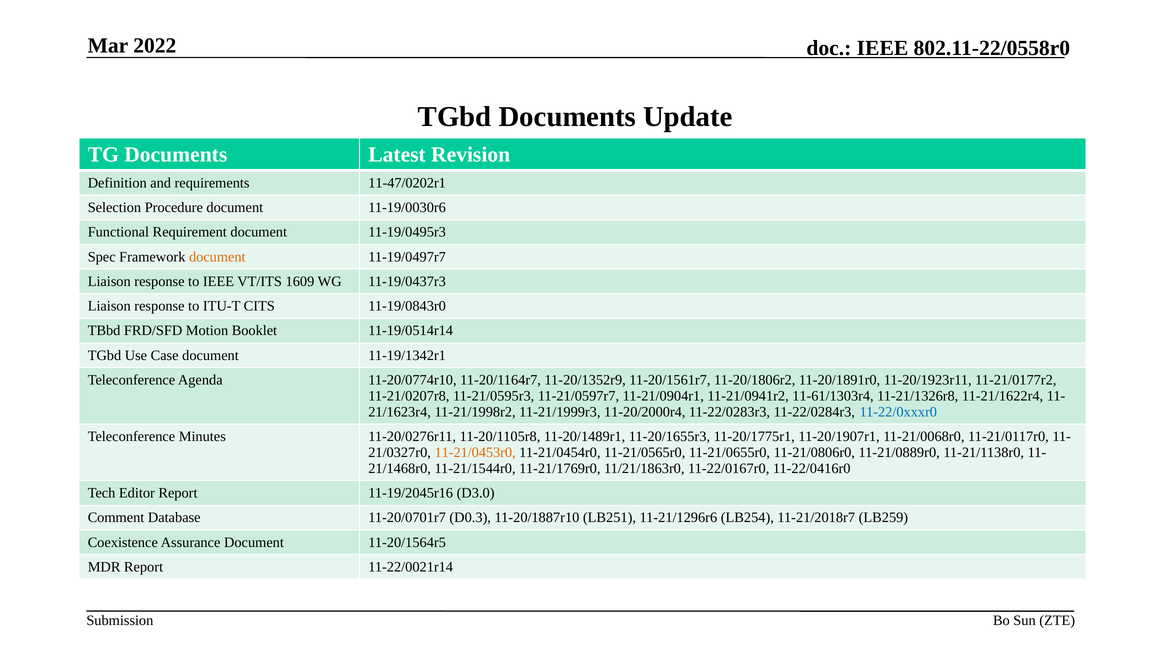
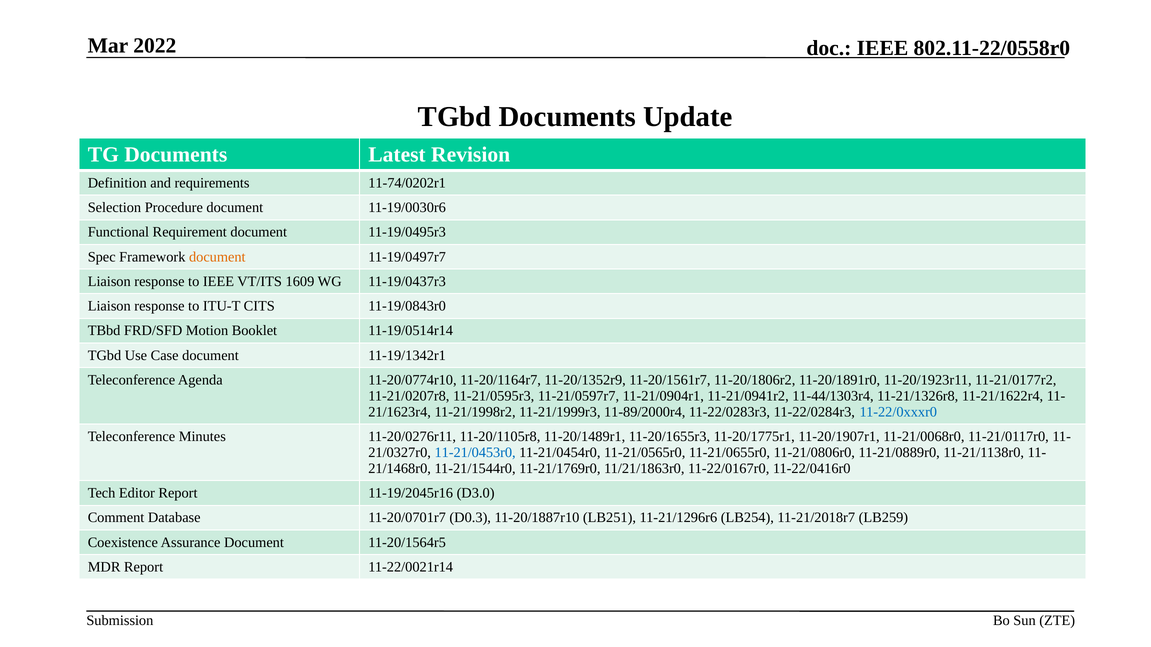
11-47/0202r1: 11-47/0202r1 -> 11-74/0202r1
11-61/1303r4: 11-61/1303r4 -> 11-44/1303r4
11-20/2000r4: 11-20/2000r4 -> 11-89/2000r4
11-21/0453r0 colour: orange -> blue
